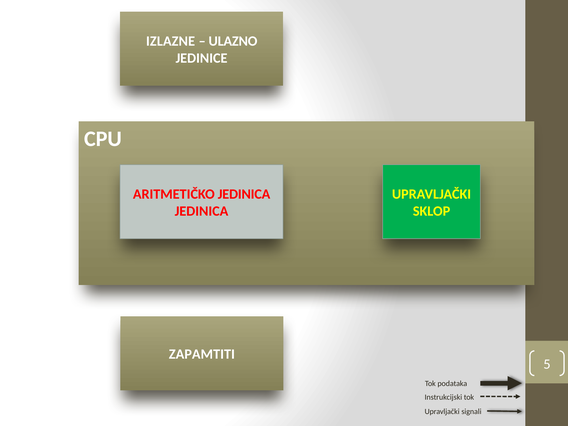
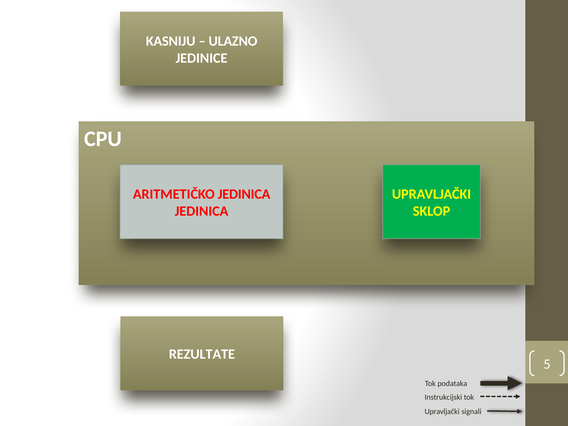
IZLAZNE: IZLAZNE -> KASNIJU
ZAPAMTITI: ZAPAMTITI -> REZULTATE
